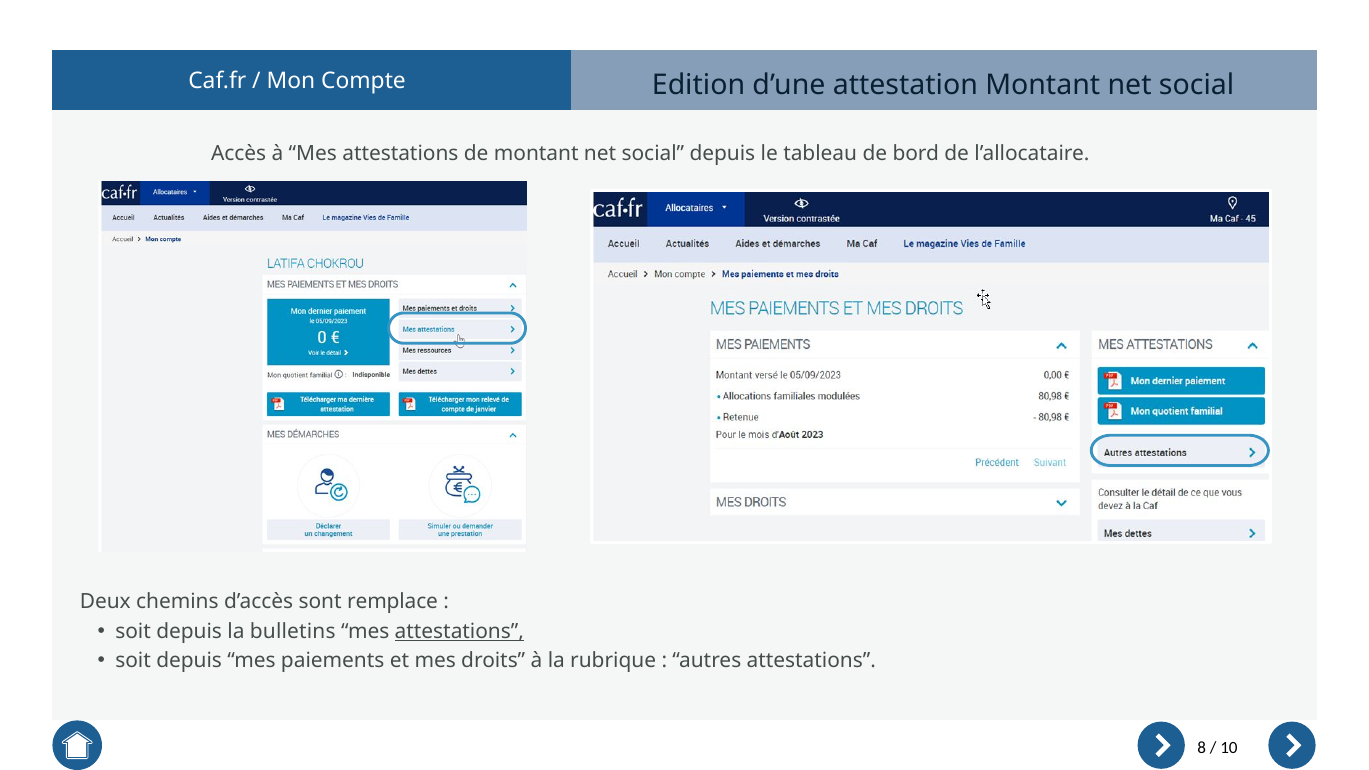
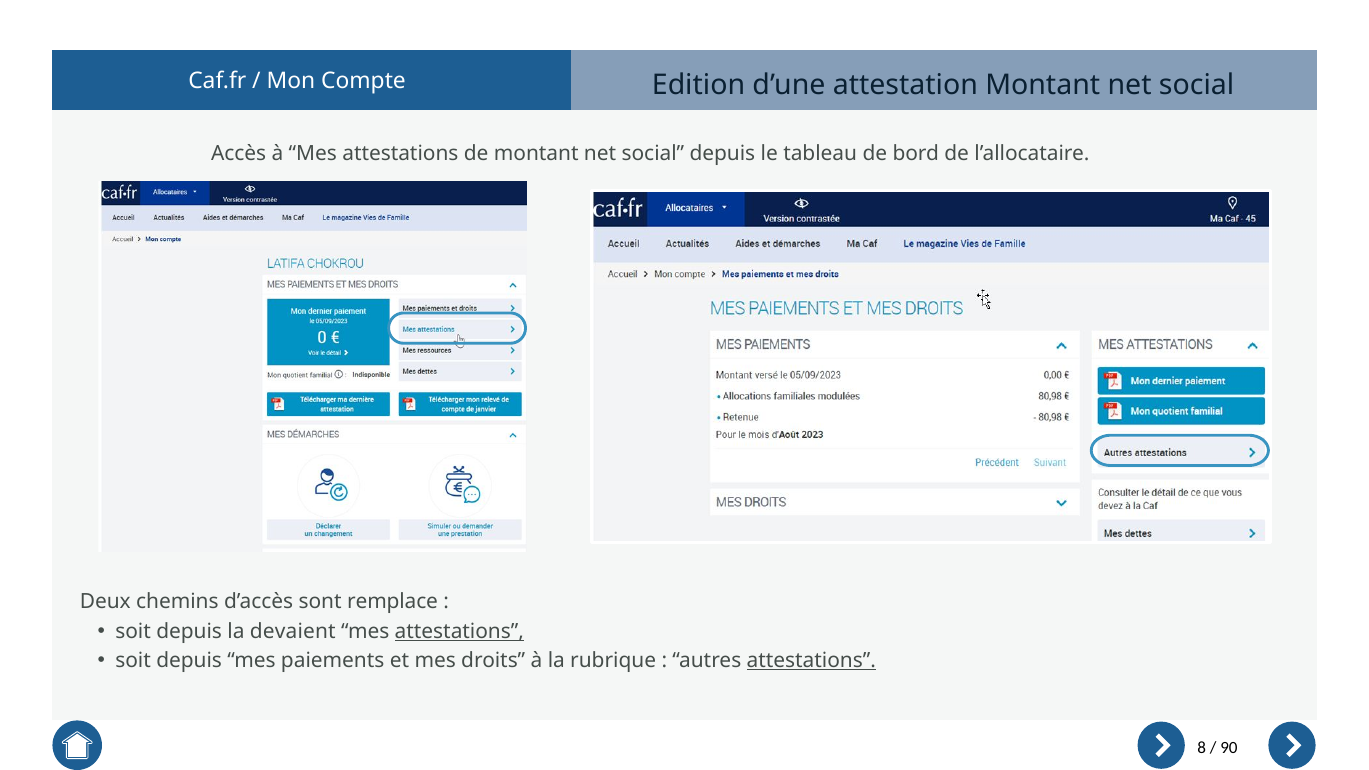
bulletins: bulletins -> devaient
attestations at (811, 661) underline: none -> present
10: 10 -> 90
